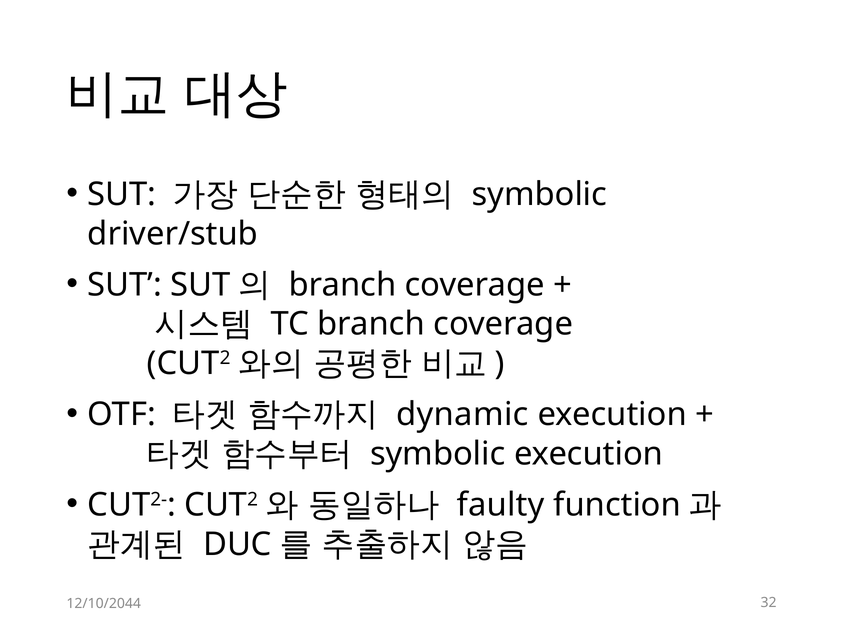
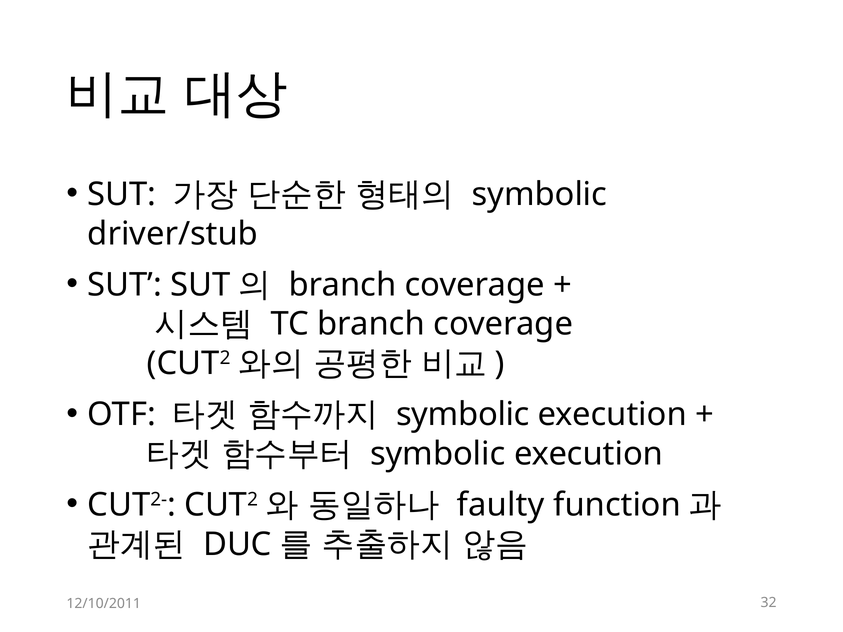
dynamic at (462, 415): dynamic -> symbolic
12/10/2044: 12/10/2044 -> 12/10/2011
